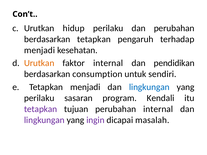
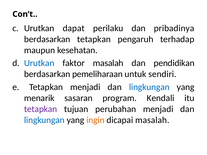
hidup: hidup -> dapat
dan perubahan: perubahan -> pribadinya
menjadi at (40, 50): menjadi -> maupun
Urutkan at (39, 63) colour: orange -> blue
faktor internal: internal -> masalah
consumption: consumption -> pemeliharaan
perilaku at (39, 98): perilaku -> menarik
perubahan internal: internal -> menjadi
lingkungan at (44, 120) colour: purple -> blue
ingin colour: purple -> orange
